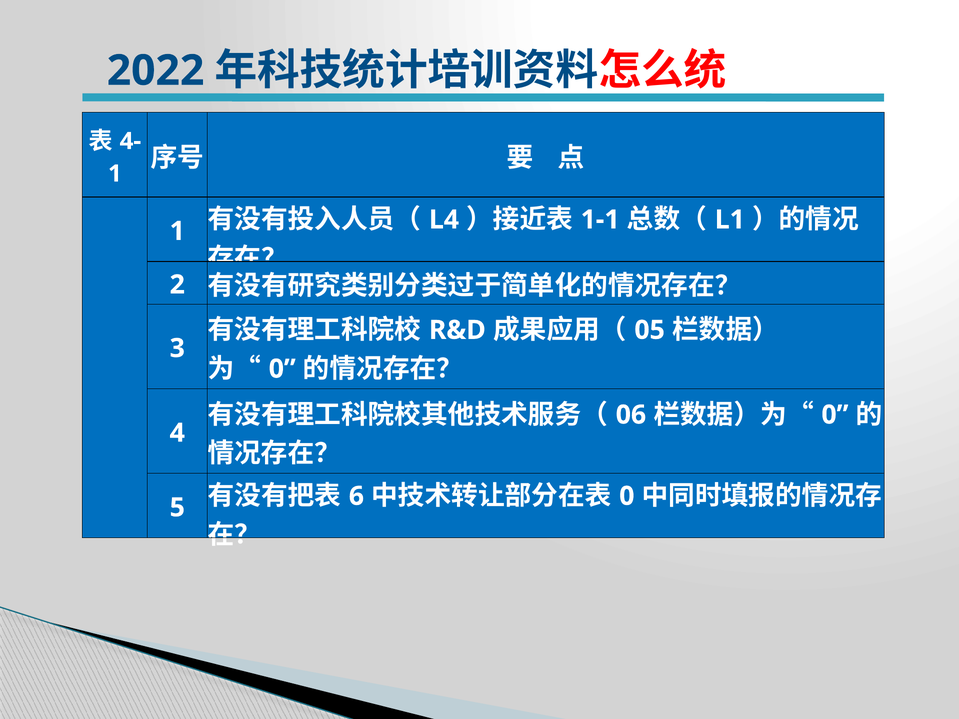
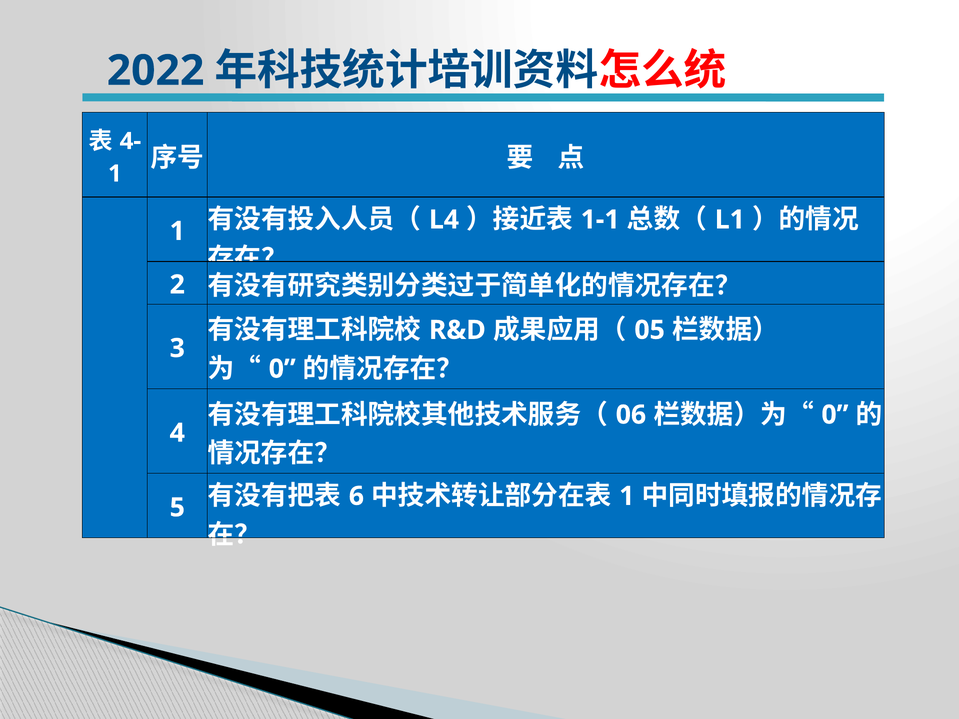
0 at (627, 496): 0 -> 1
